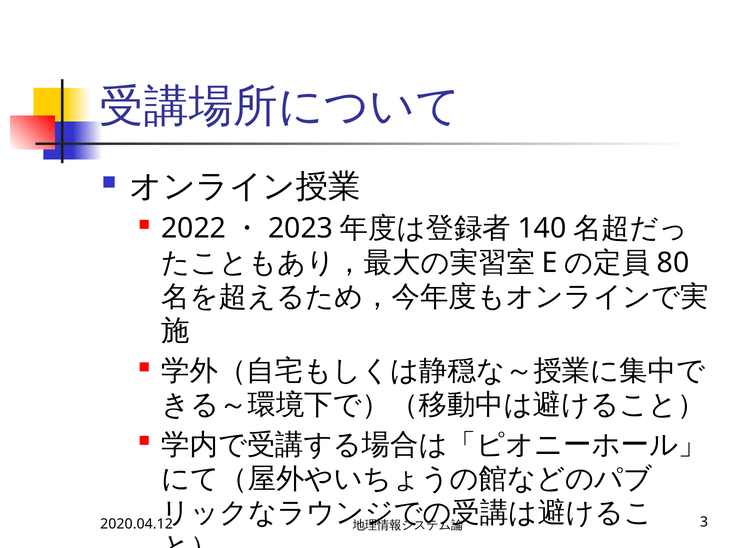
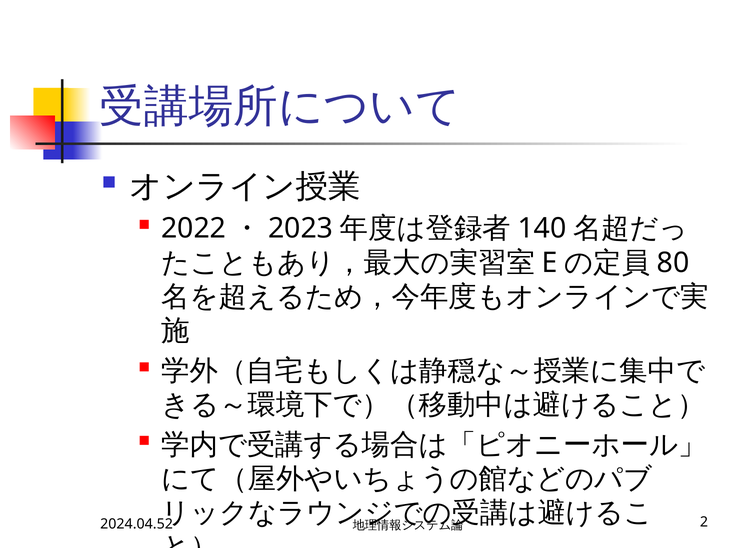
2020.04.12: 2020.04.12 -> 2024.04.52
3: 3 -> 2
